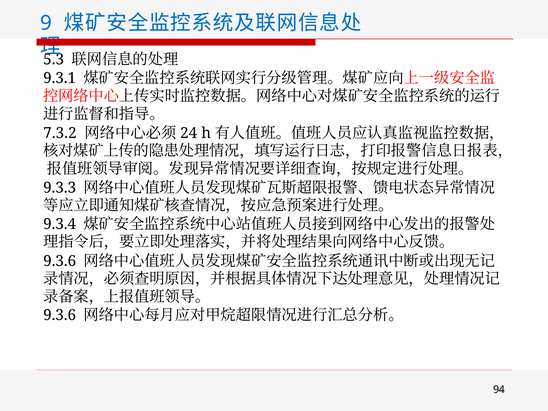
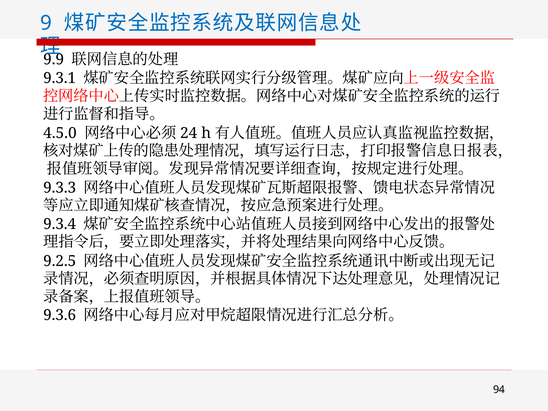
5.3: 5.3 -> 9.9
7.3.2: 7.3.2 -> 4.5.0
9.3.6 at (60, 261): 9.3.6 -> 9.2.5
